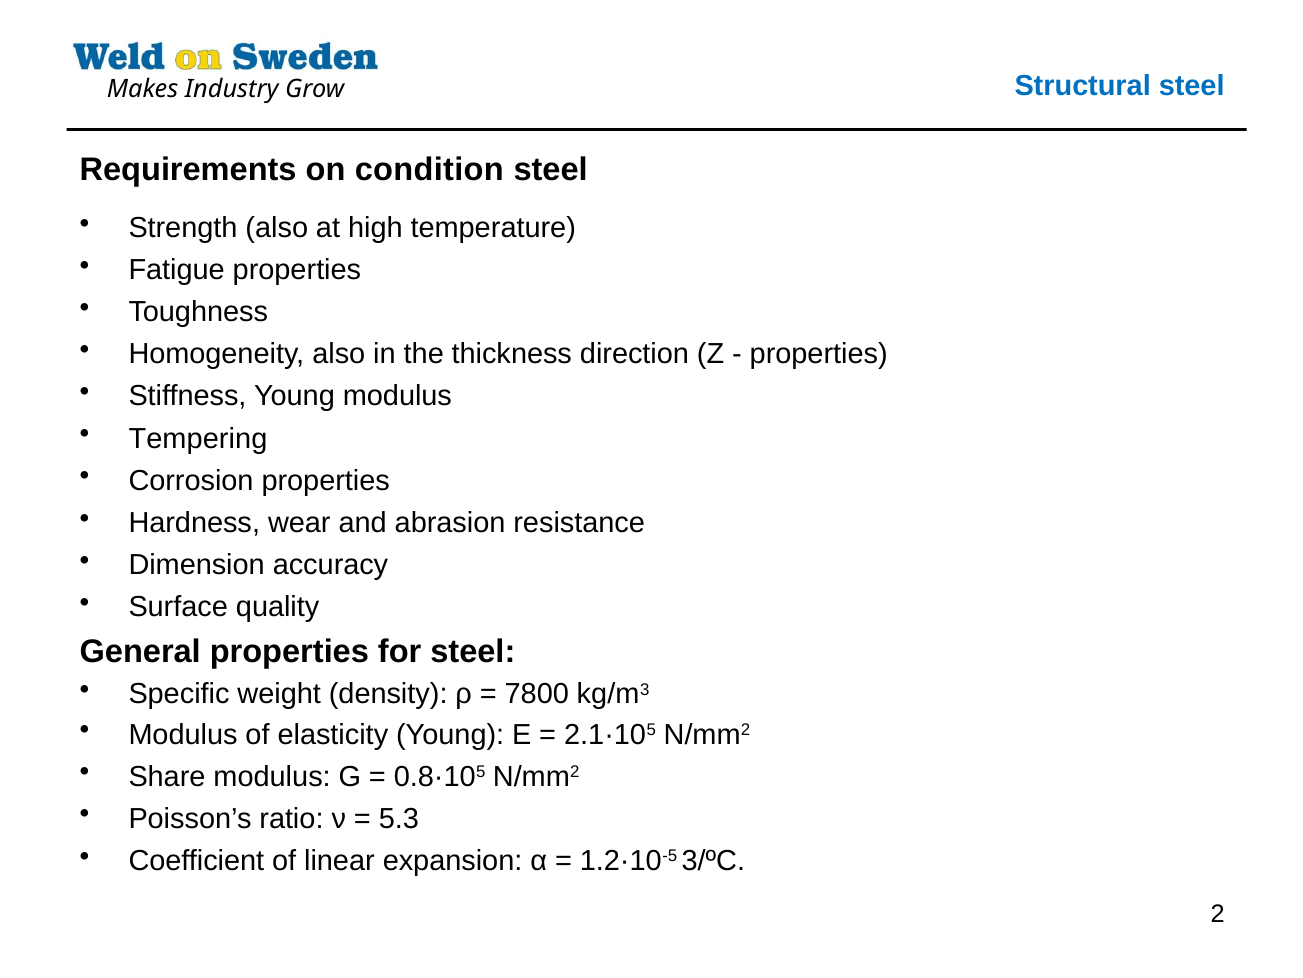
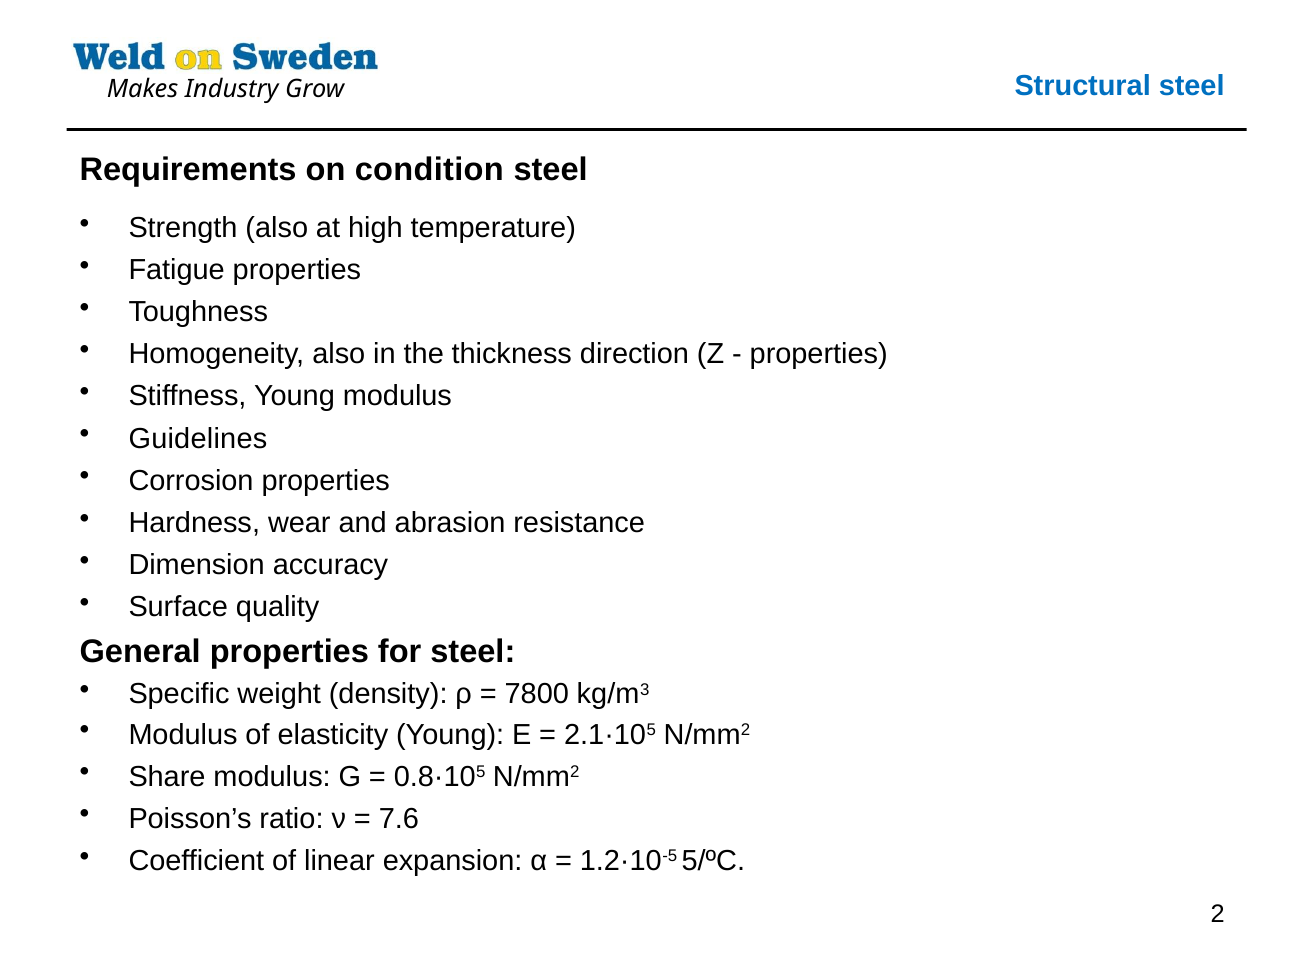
Tempering: Tempering -> Guidelines
5.3: 5.3 -> 7.6
3/ºC: 3/ºC -> 5/ºC
